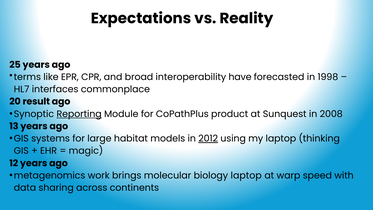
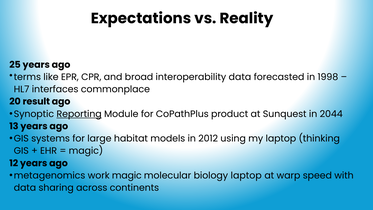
interoperability have: have -> data
2008: 2008 -> 2044
2012 underline: present -> none
work brings: brings -> magic
